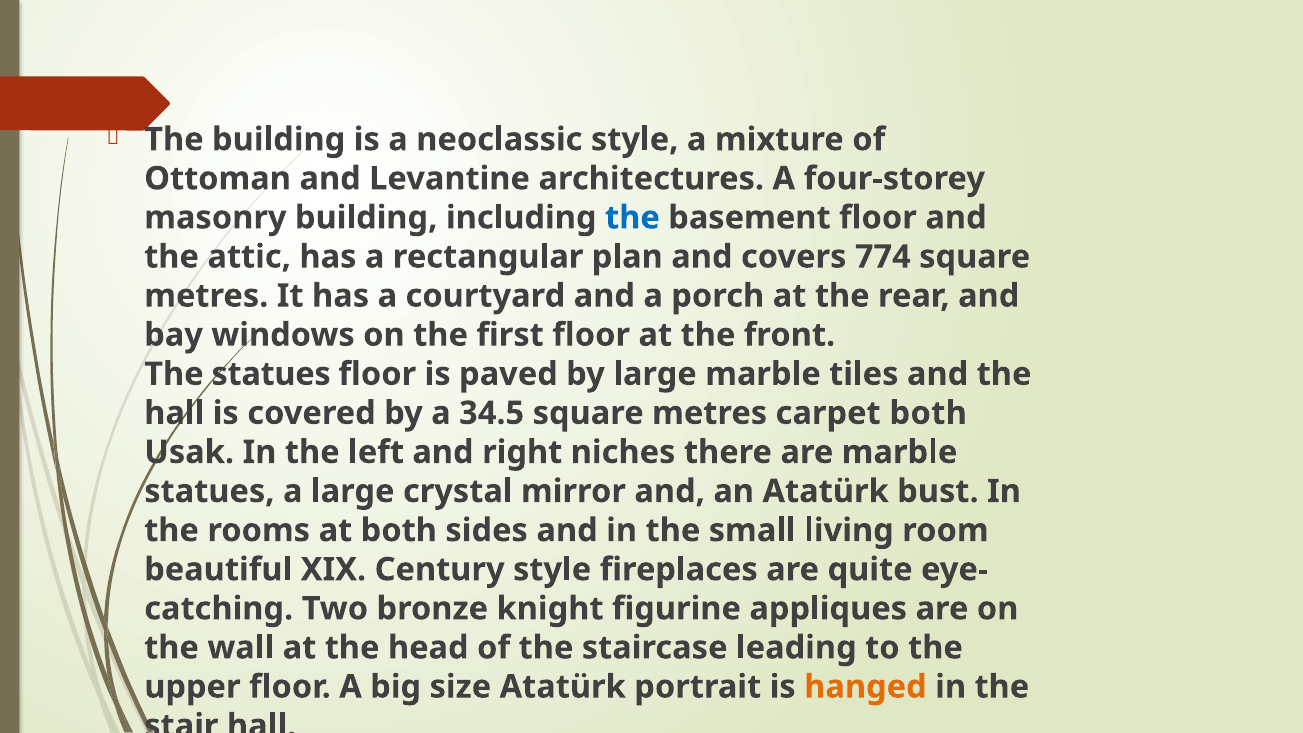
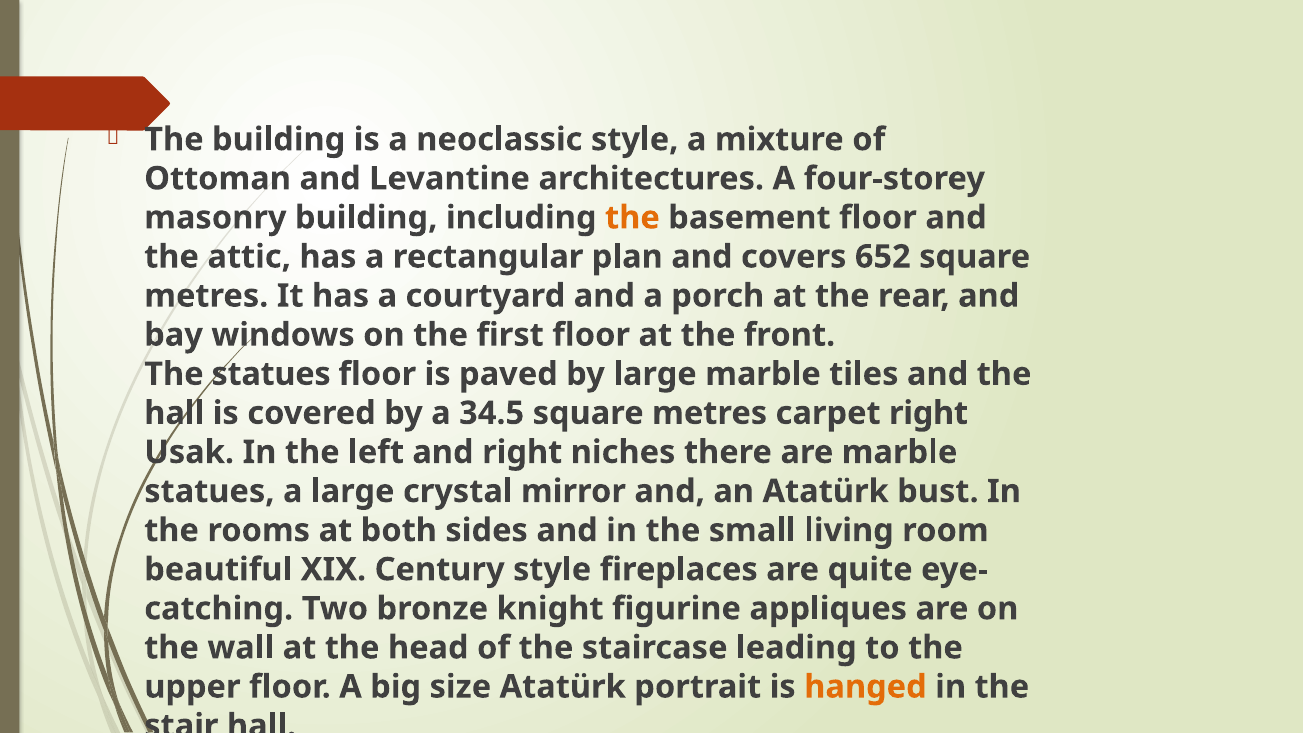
the at (632, 218) colour: blue -> orange
774: 774 -> 652
carpet both: both -> right
